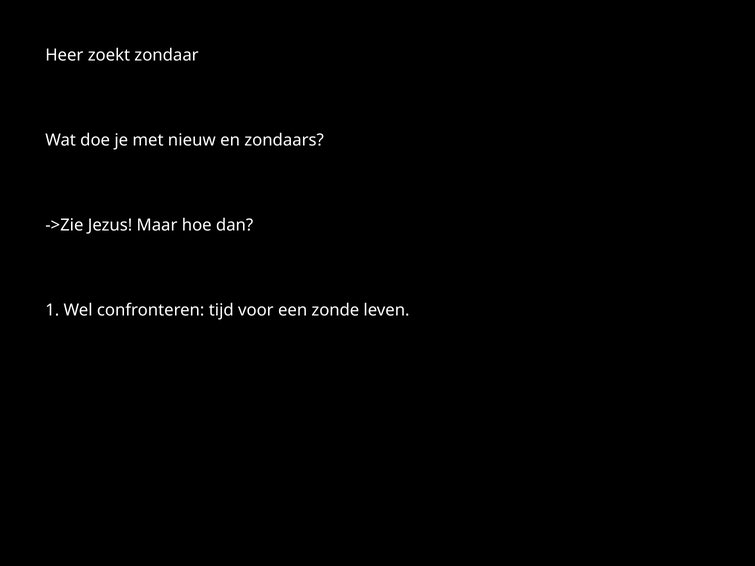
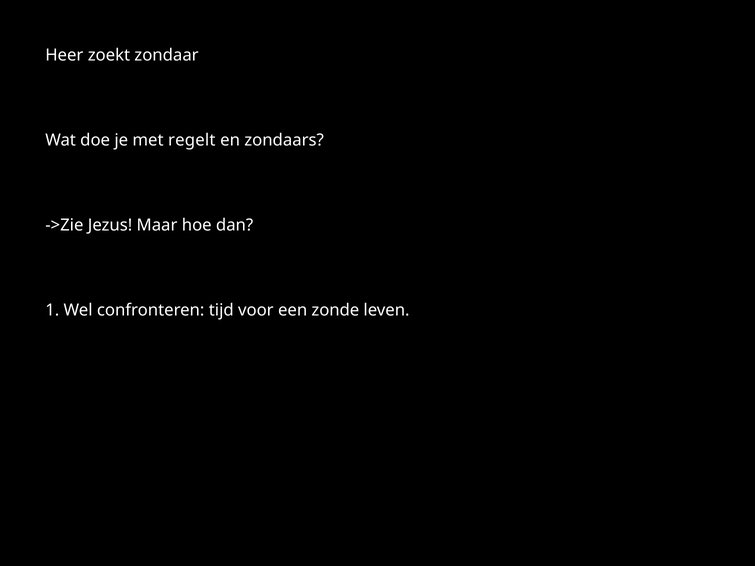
nieuw: nieuw -> regelt
